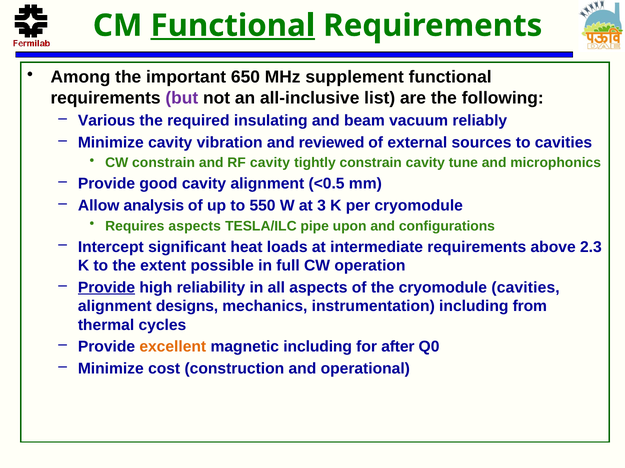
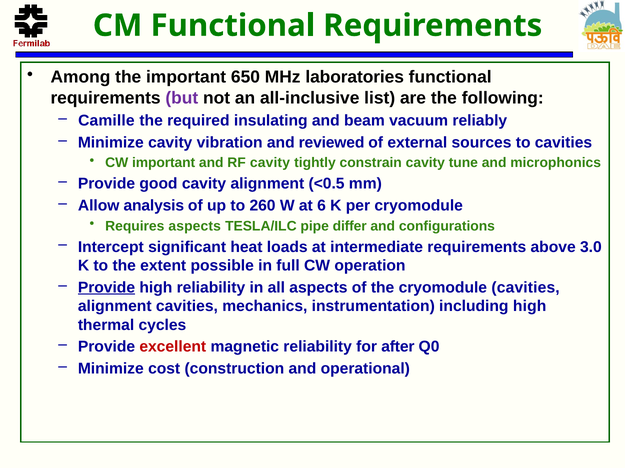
Functional at (233, 26) underline: present -> none
supplement: supplement -> laboratories
Various: Various -> Camille
CW constrain: constrain -> important
550: 550 -> 260
3: 3 -> 6
upon: upon -> differ
2.3: 2.3 -> 3.0
alignment designs: designs -> cavities
including from: from -> high
excellent colour: orange -> red
magnetic including: including -> reliability
